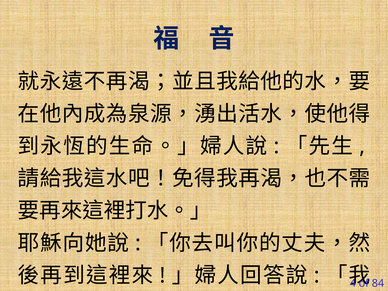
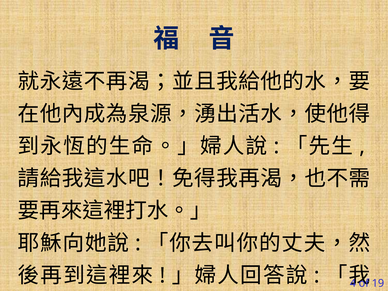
84: 84 -> 19
